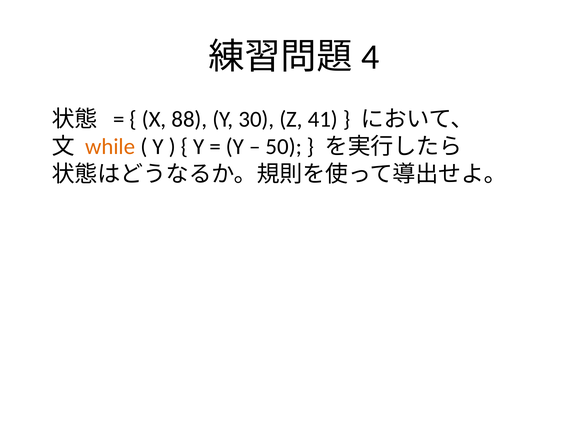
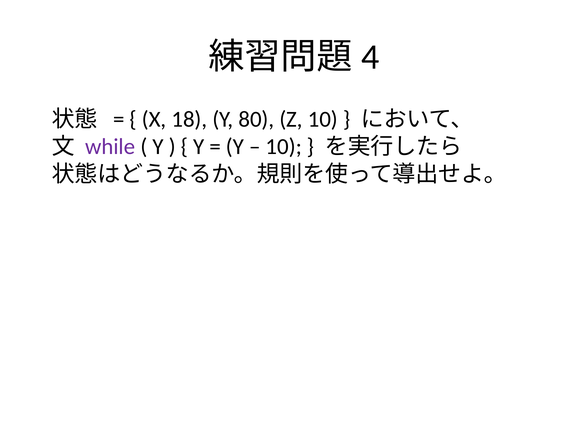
88: 88 -> 18
30: 30 -> 80
Z 41: 41 -> 10
while colour: orange -> purple
50 at (284, 147): 50 -> 10
